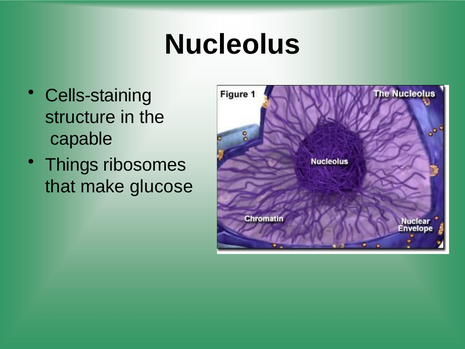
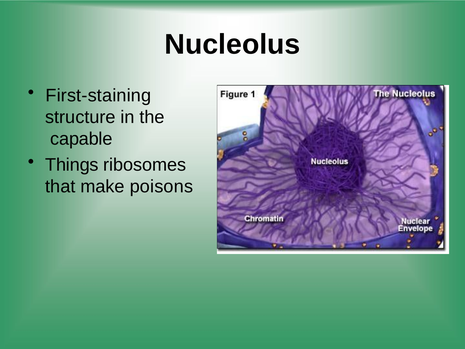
Cells-staining: Cells-staining -> First-staining
glucose: glucose -> poisons
